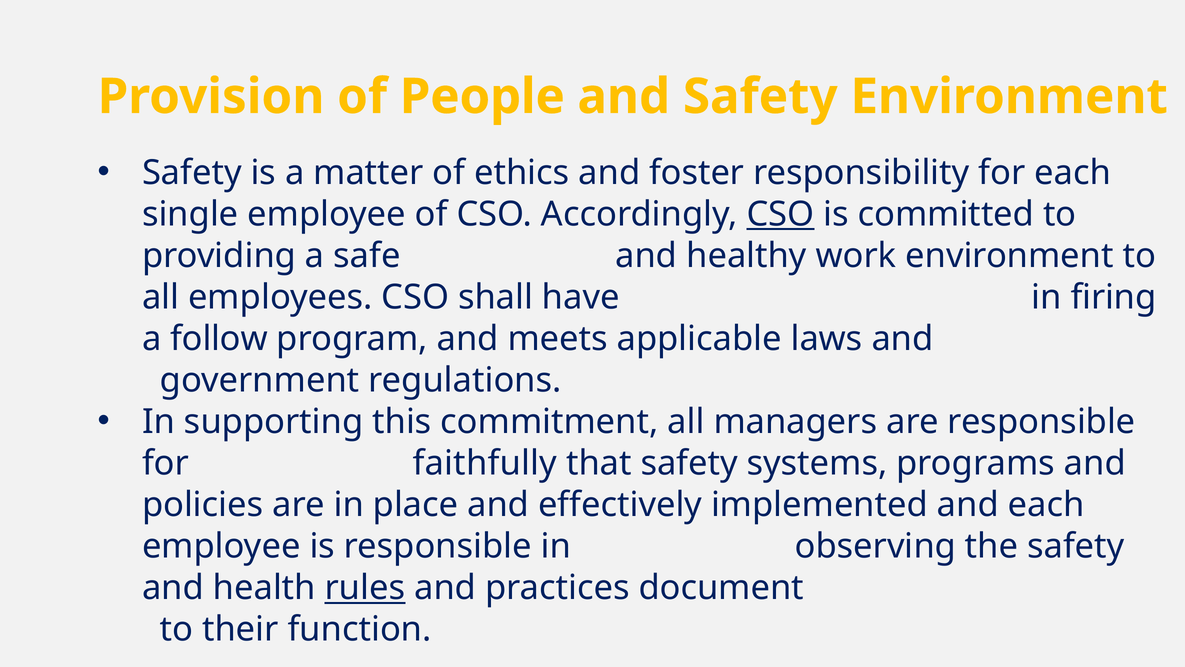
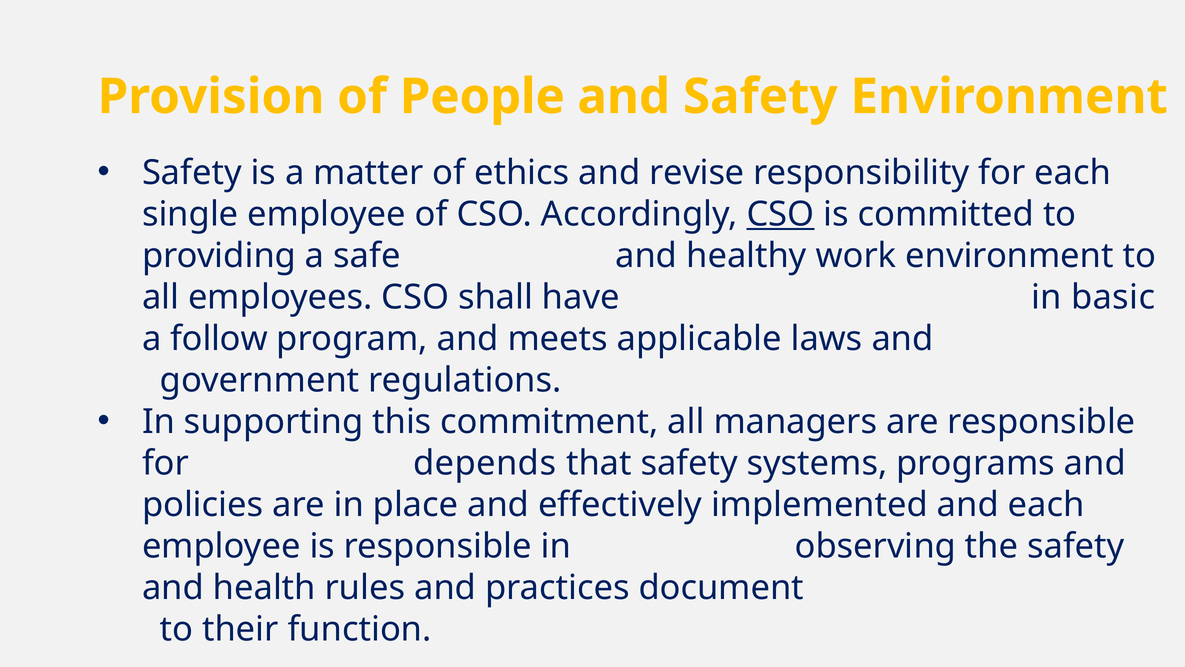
foster: foster -> revise
firing: firing -> basic
faithfully: faithfully -> depends
rules underline: present -> none
